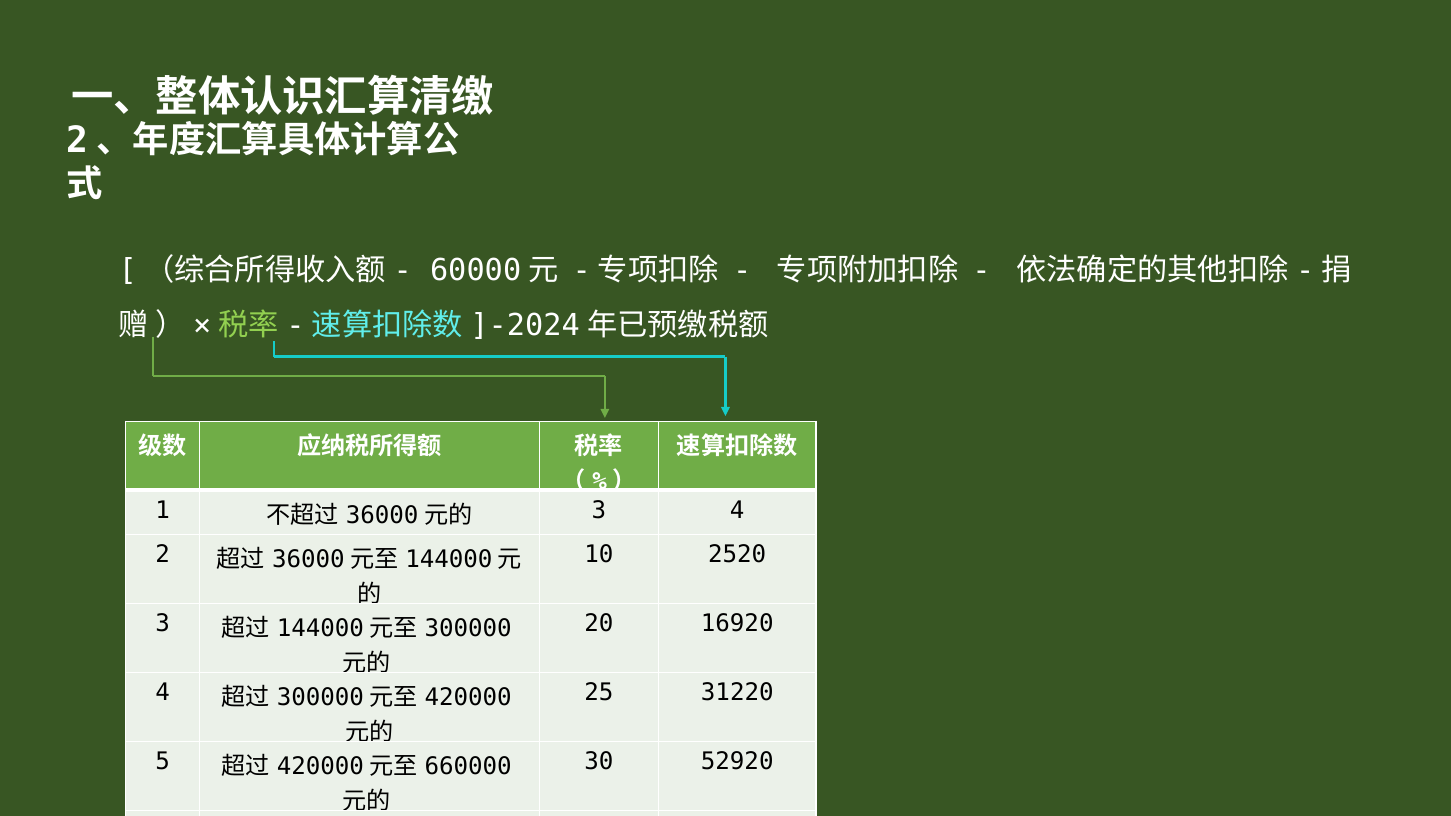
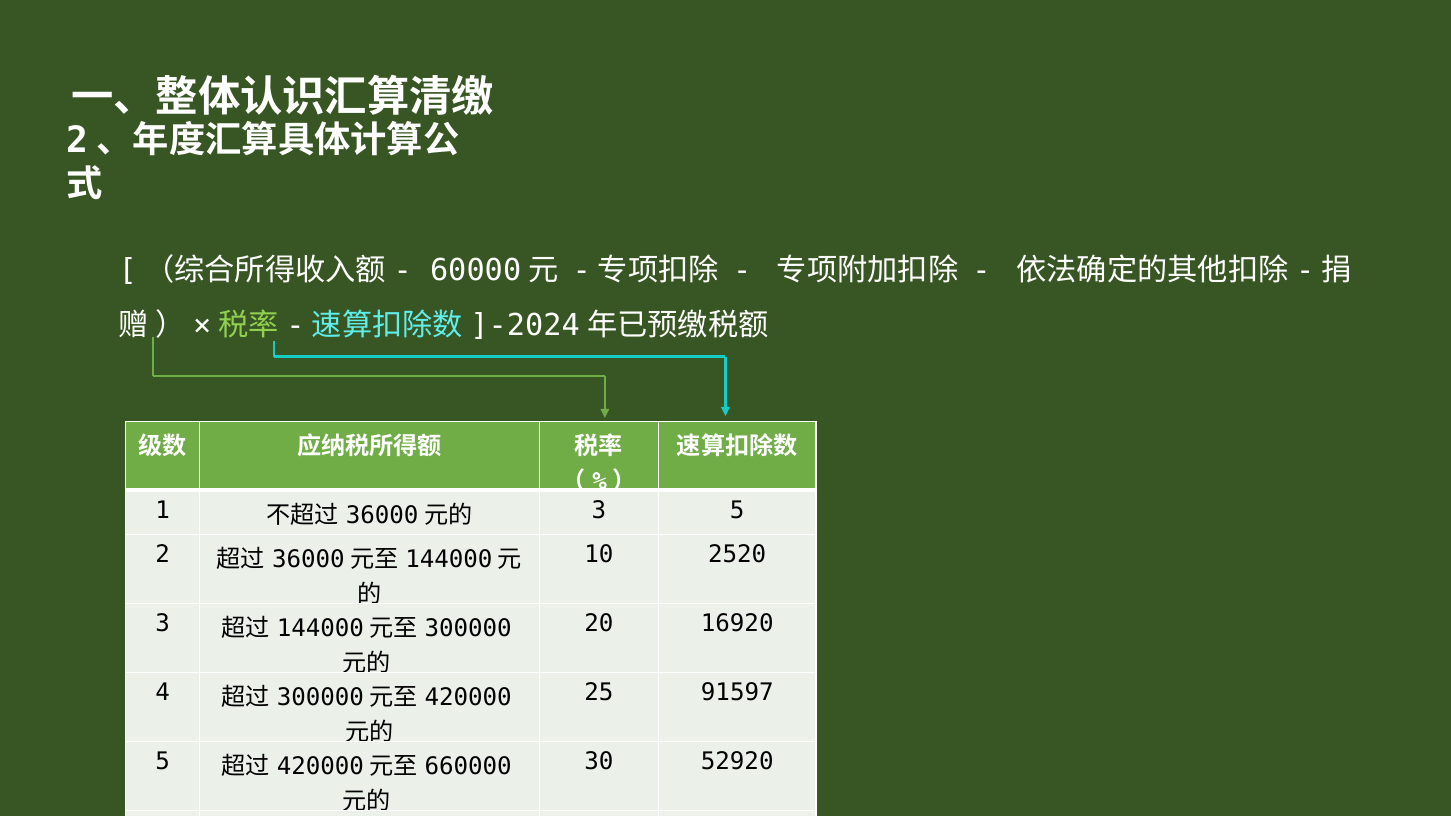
3 4: 4 -> 5
31220: 31220 -> 91597
